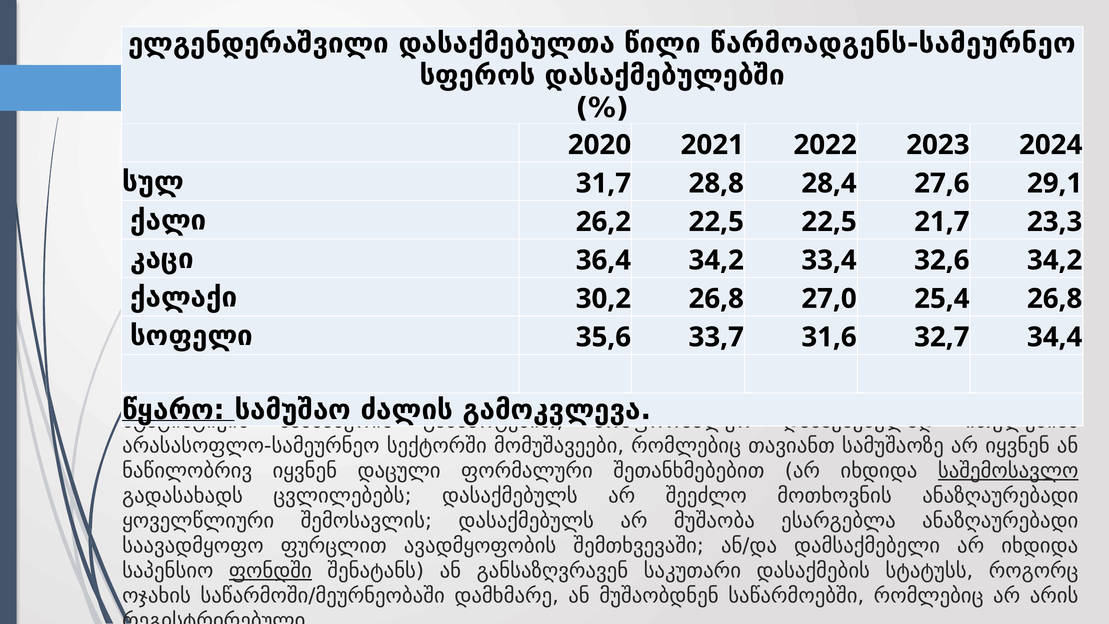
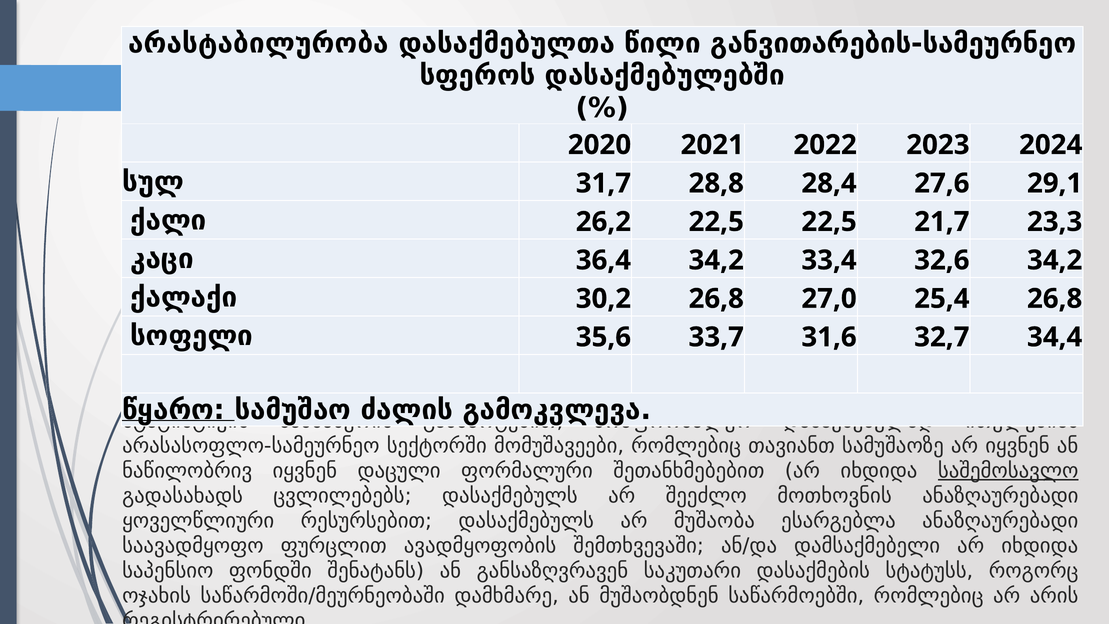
ელგენდერაშვილი: ელგენდერაშვილი -> არასტაბილურობა
წარმოადგენს-სამეურნეო: წარმოადგენს-სამეურნეო -> განვითარების-სამეურნეო
შემოსავლის: შემოსავლის -> რესურსებით
ფონდში underline: present -> none
